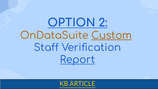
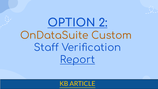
Custom underline: present -> none
